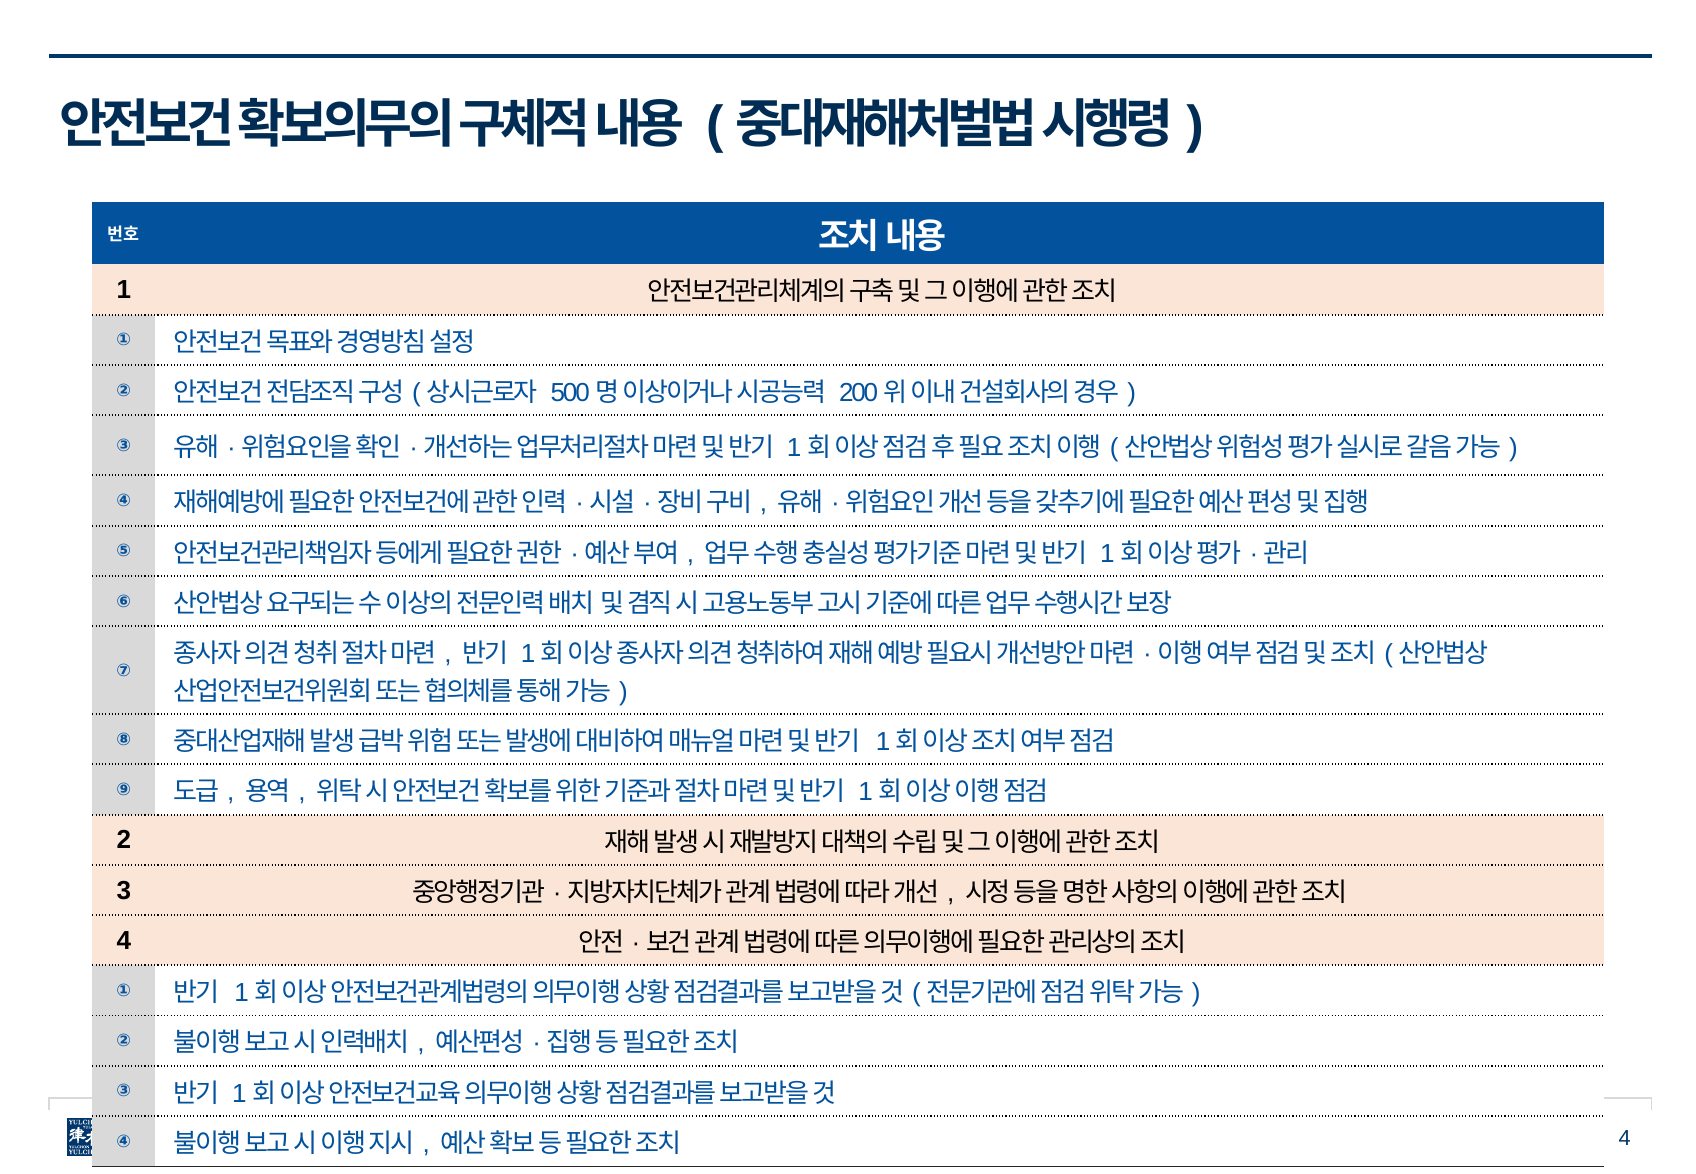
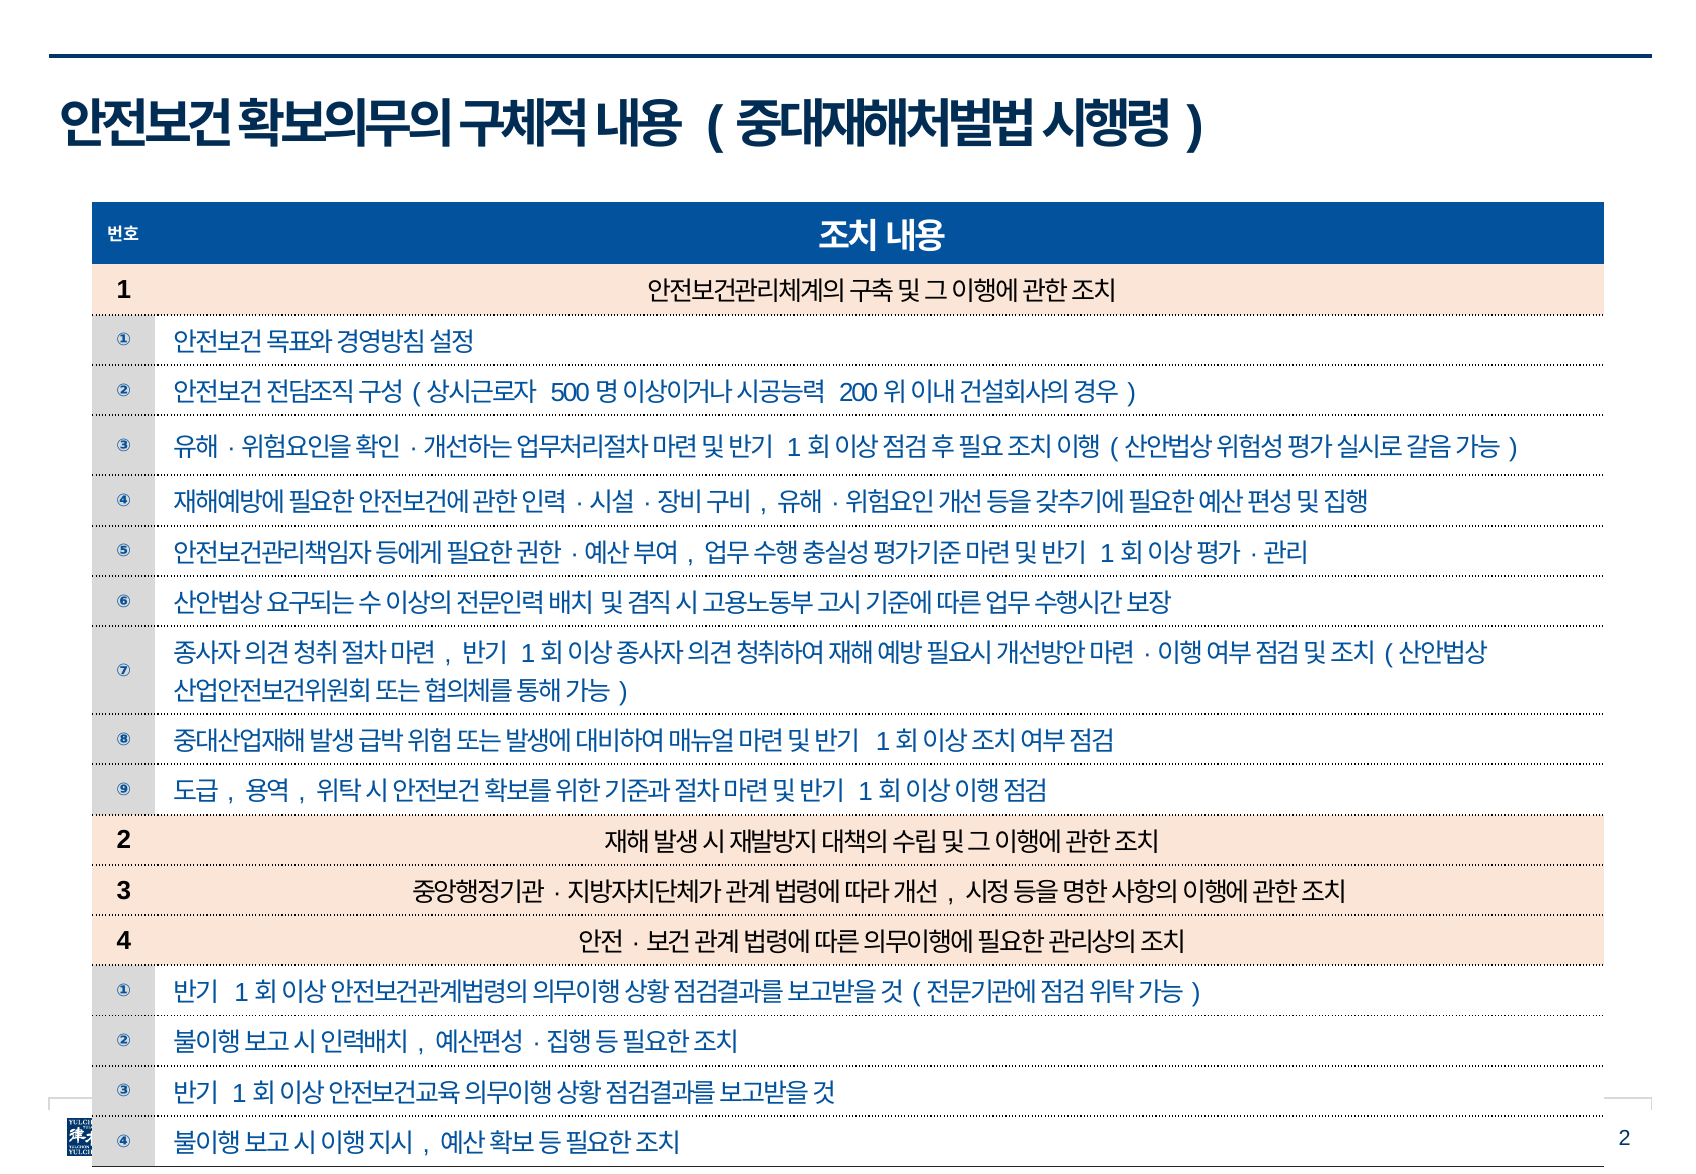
4 at (1625, 1139): 4 -> 2
